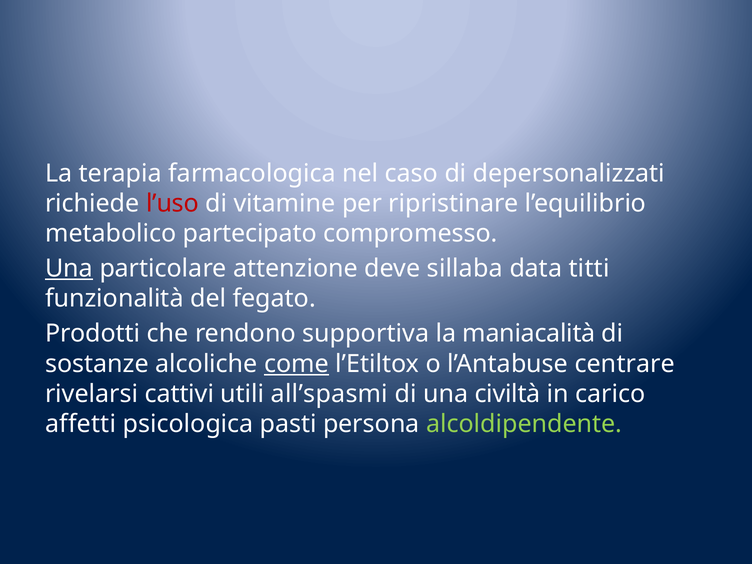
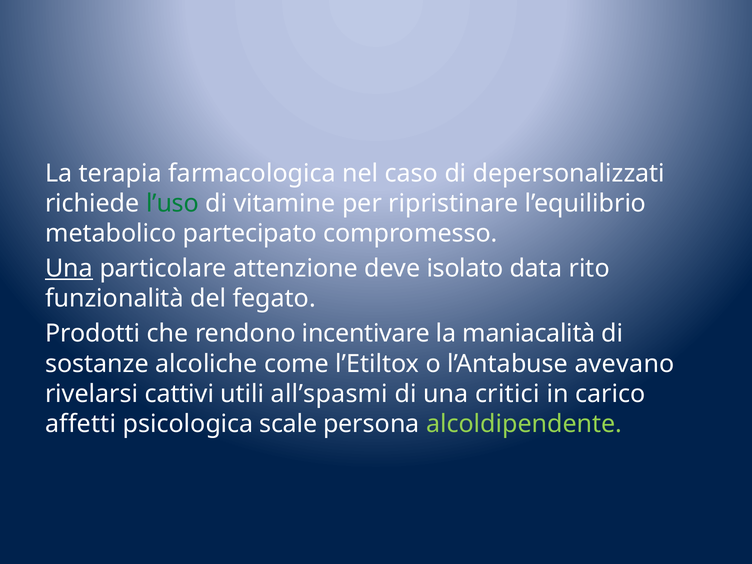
l’uso colour: red -> green
sillaba: sillaba -> isolato
titti: titti -> rito
supportiva: supportiva -> incentivare
come underline: present -> none
centrare: centrare -> avevano
civiltà: civiltà -> critici
pasti: pasti -> scale
